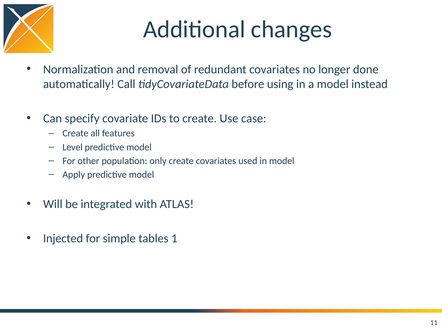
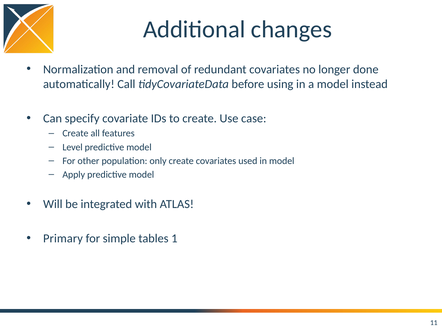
Injected: Injected -> Primary
